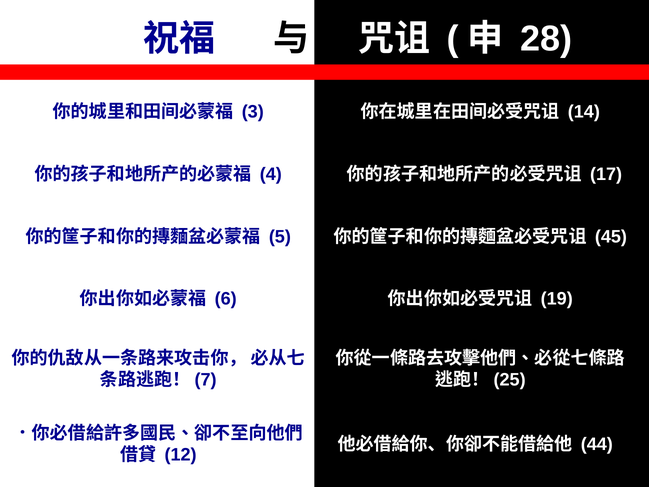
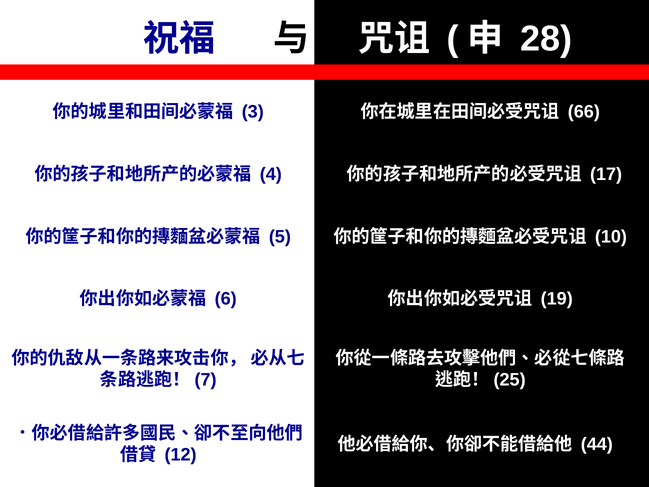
14: 14 -> 66
45: 45 -> 10
